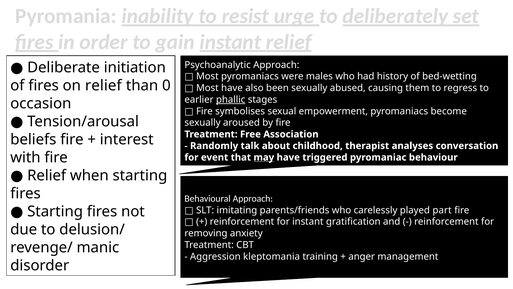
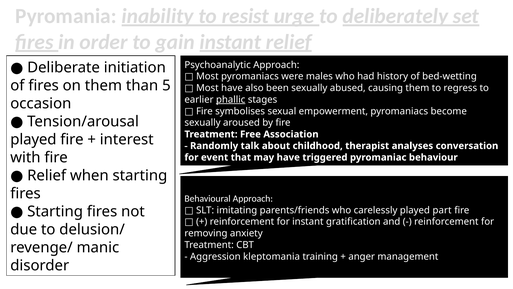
on relief: relief -> them
0: 0 -> 5
beliefs at (33, 139): beliefs -> played
may underline: present -> none
